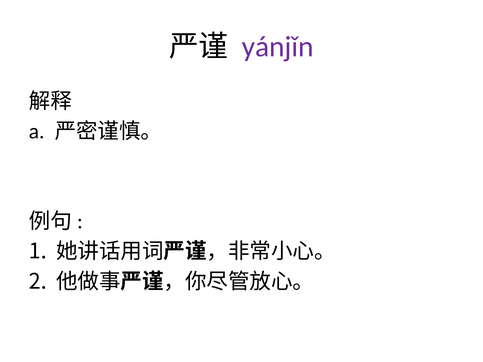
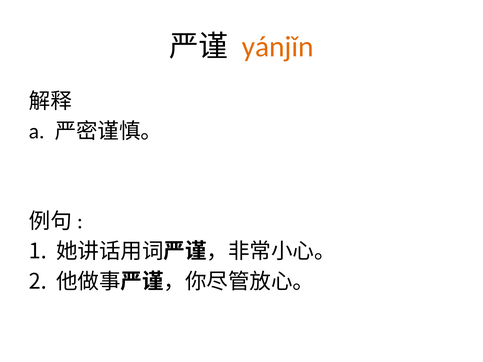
yánjǐn colour: purple -> orange
